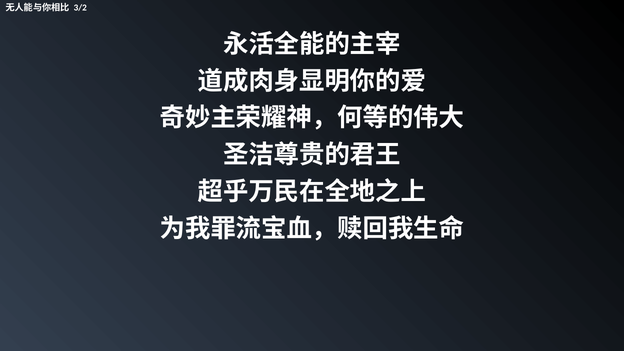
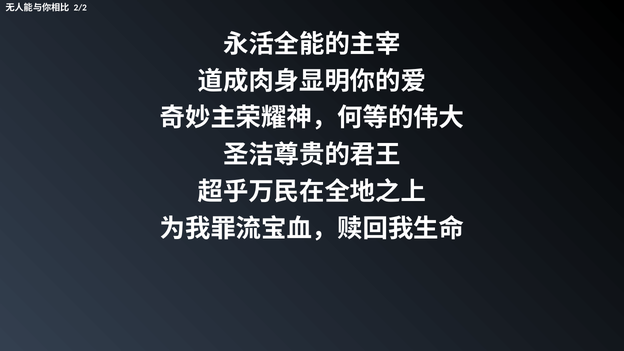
3/2: 3/2 -> 2/2
